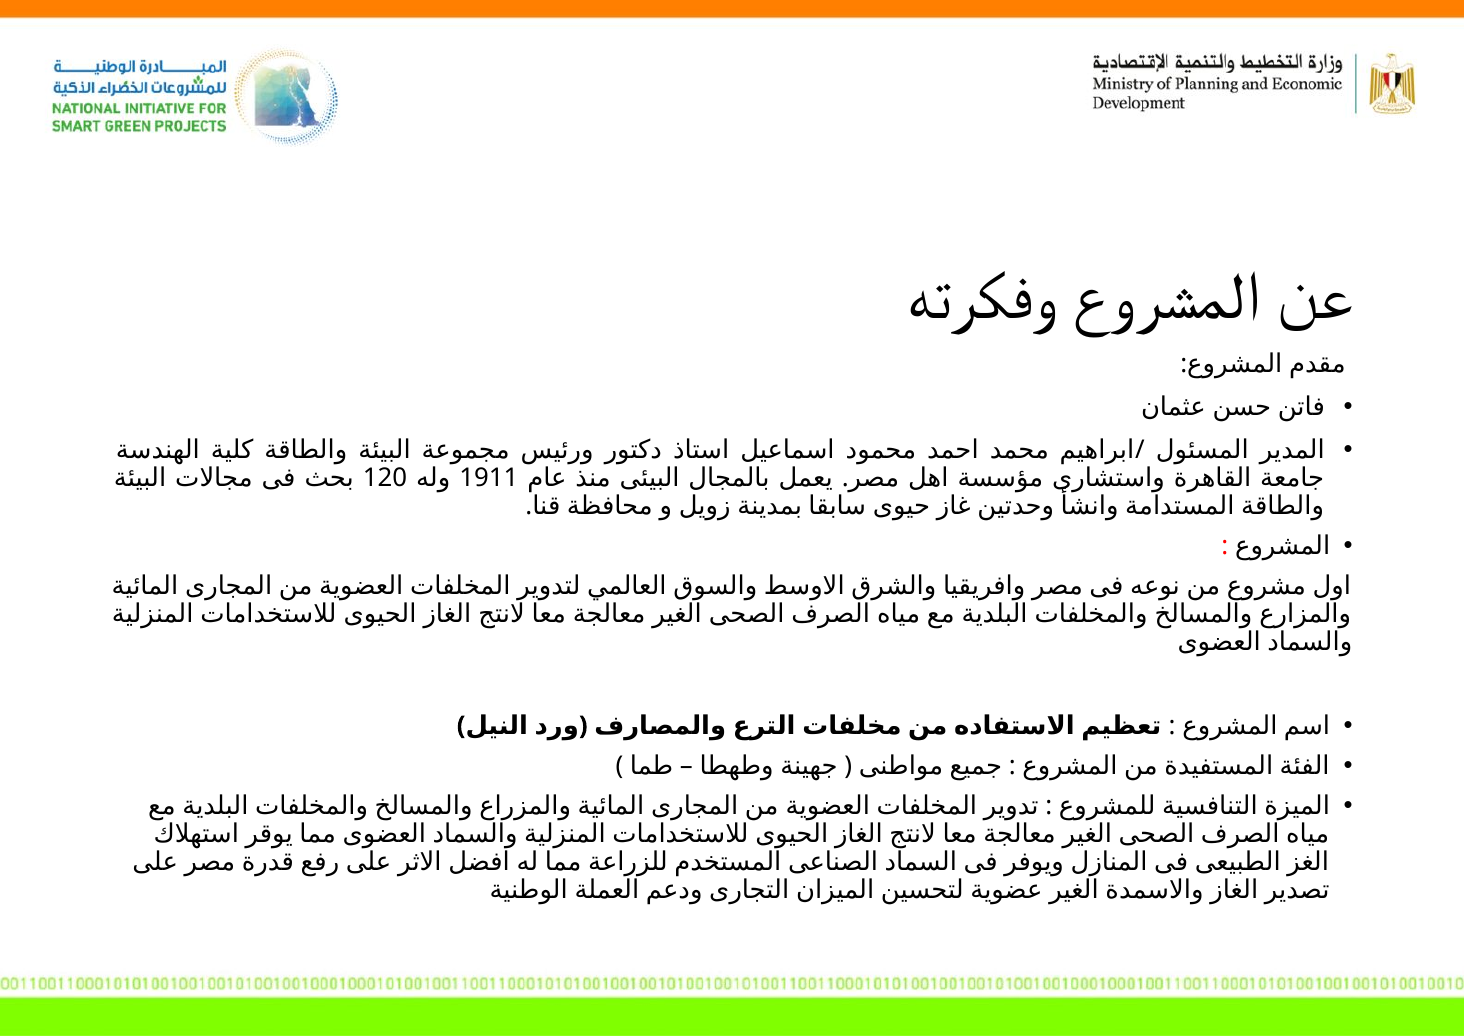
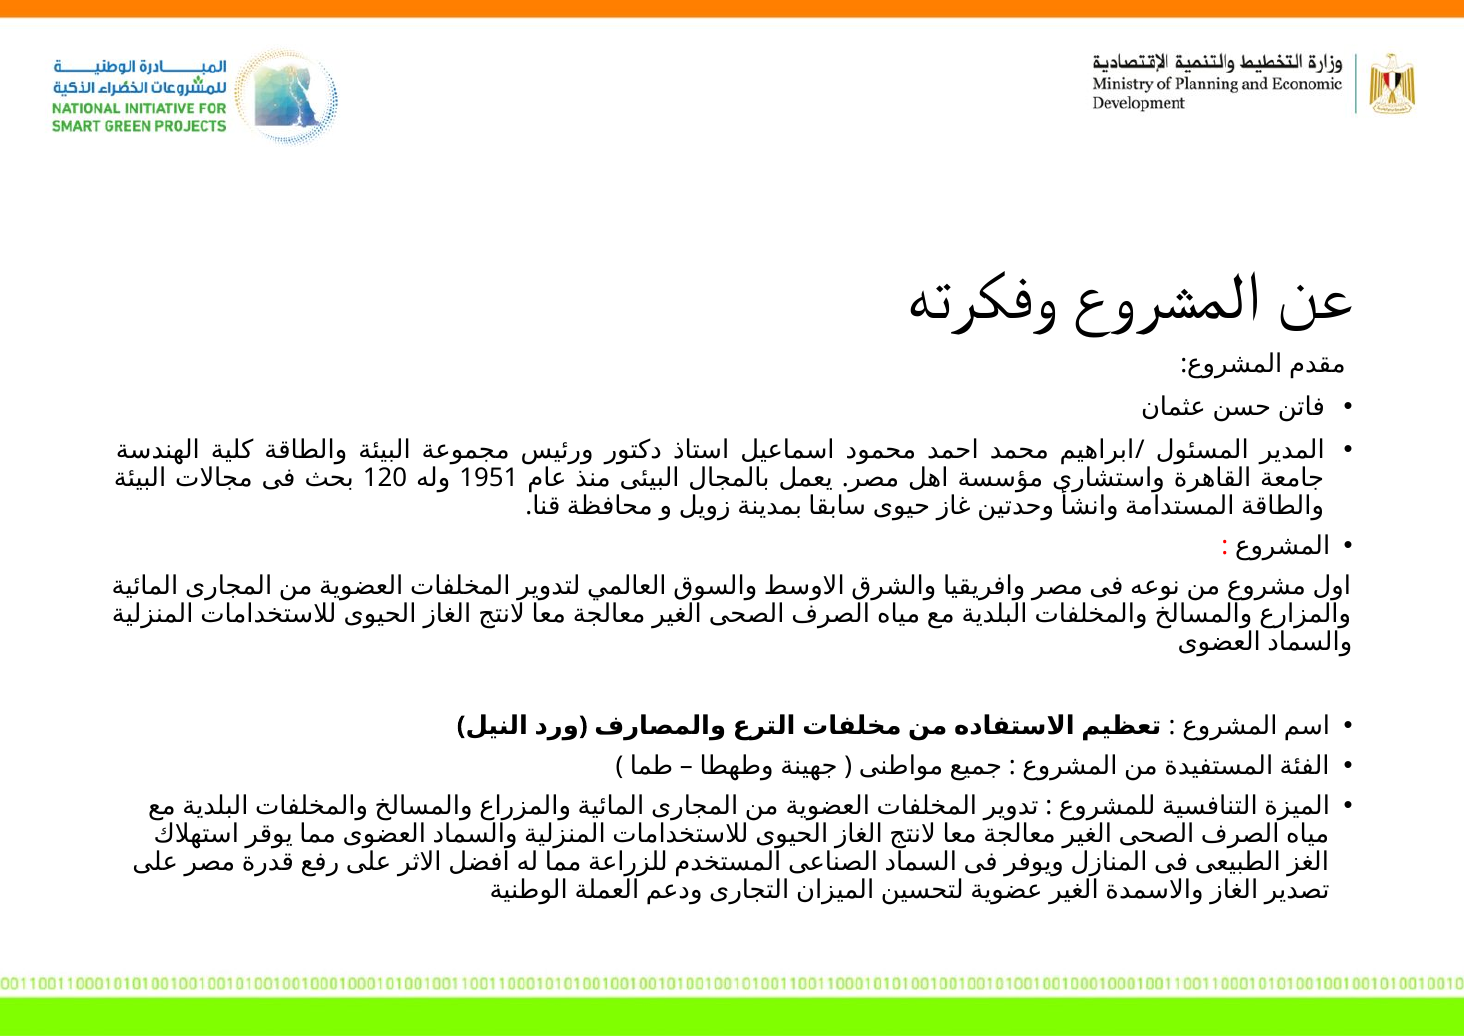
1911: 1911 -> 1951
